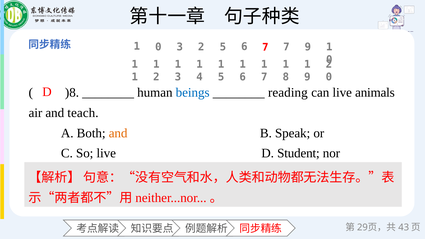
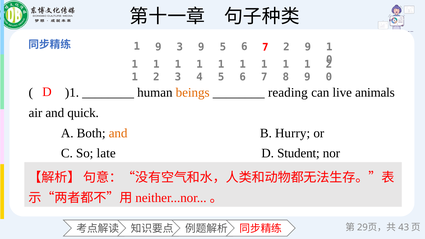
0 at (158, 47): 0 -> 9
3 2: 2 -> 9
7 7: 7 -> 2
)8: )8 -> )1
beings colour: blue -> orange
teach: teach -> quick
Speak: Speak -> Hurry
So live: live -> late
